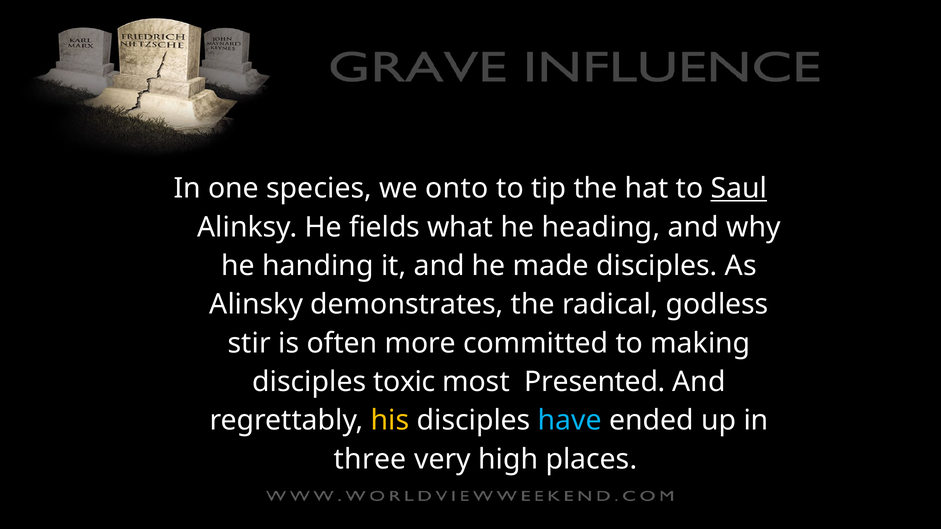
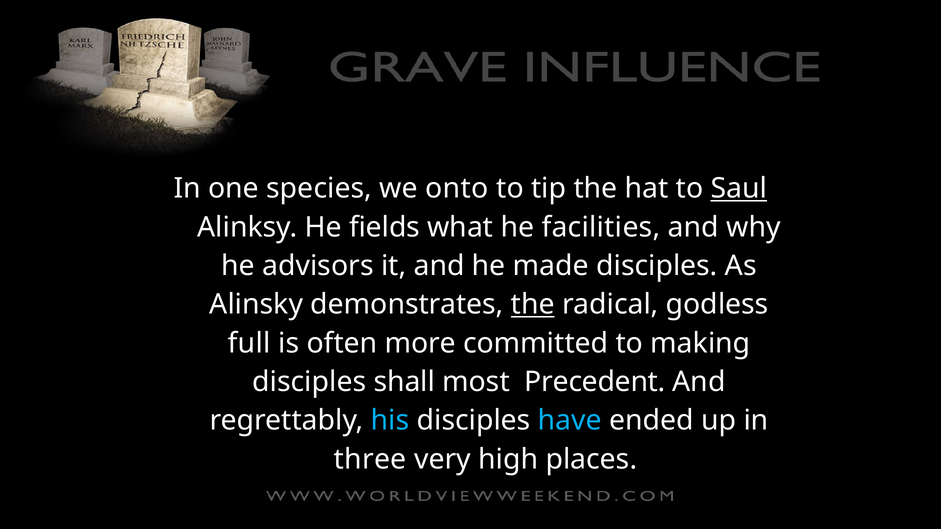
heading: heading -> facilities
handing: handing -> advisors
the at (533, 305) underline: none -> present
stir: stir -> full
toxic: toxic -> shall
Presented: Presented -> Precedent
his colour: yellow -> light blue
